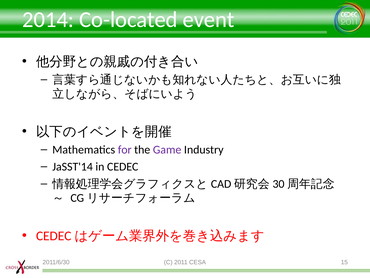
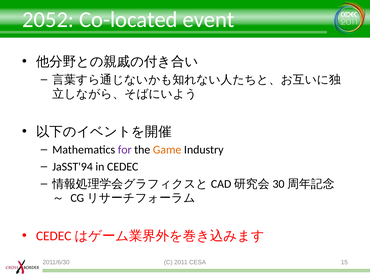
2014: 2014 -> 2052
Game colour: purple -> orange
JaSST'14: JaSST'14 -> JaSST'94
